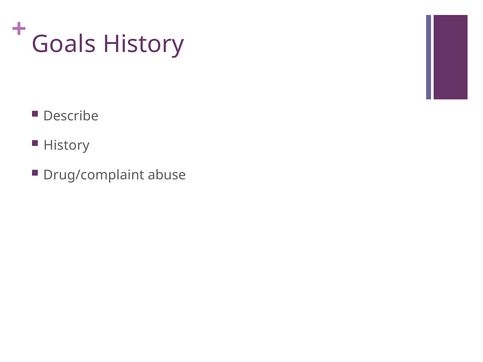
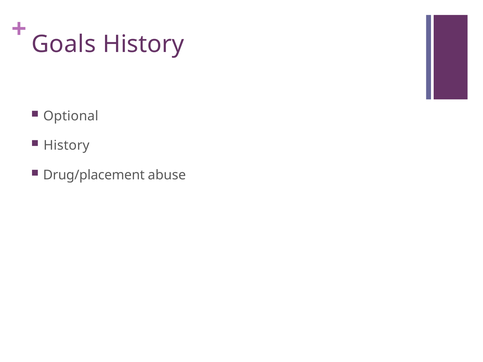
Describe: Describe -> Optional
Drug/complaint: Drug/complaint -> Drug/placement
